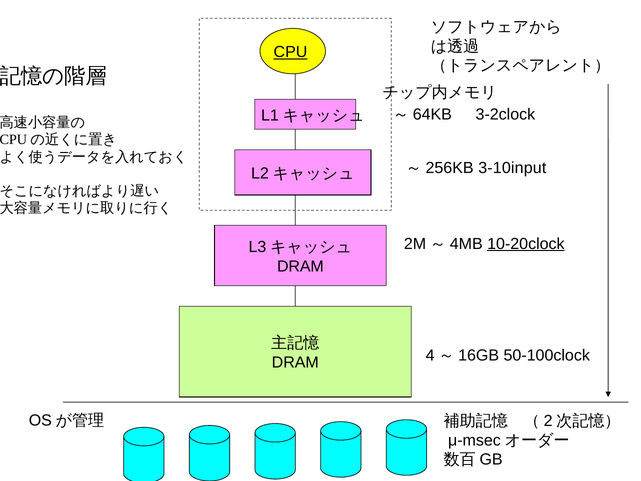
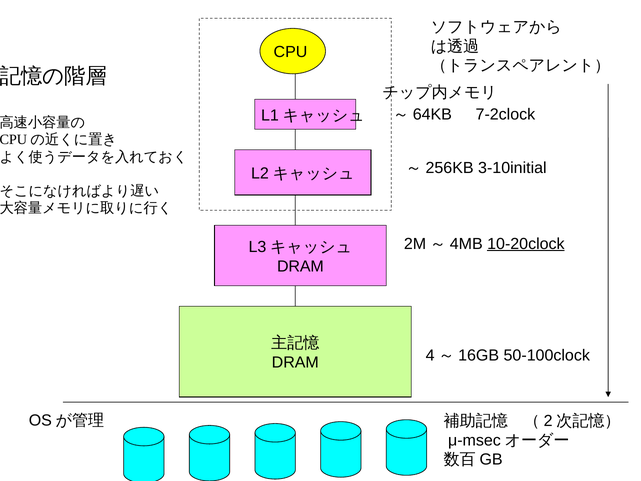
CPU underline: present -> none
3-2clock: 3-2clock -> 7-2clock
3-10input: 3-10input -> 3-10initial
